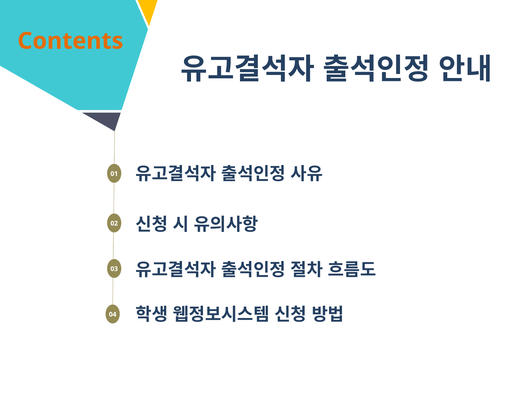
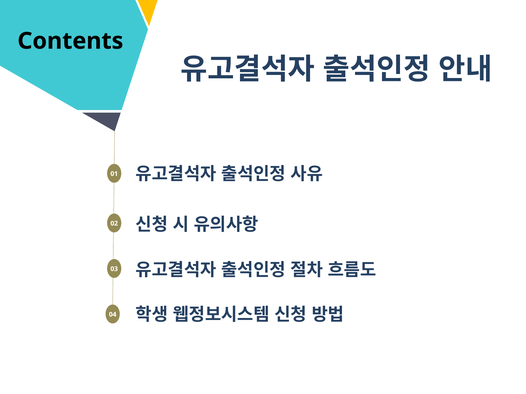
Contents colour: orange -> black
